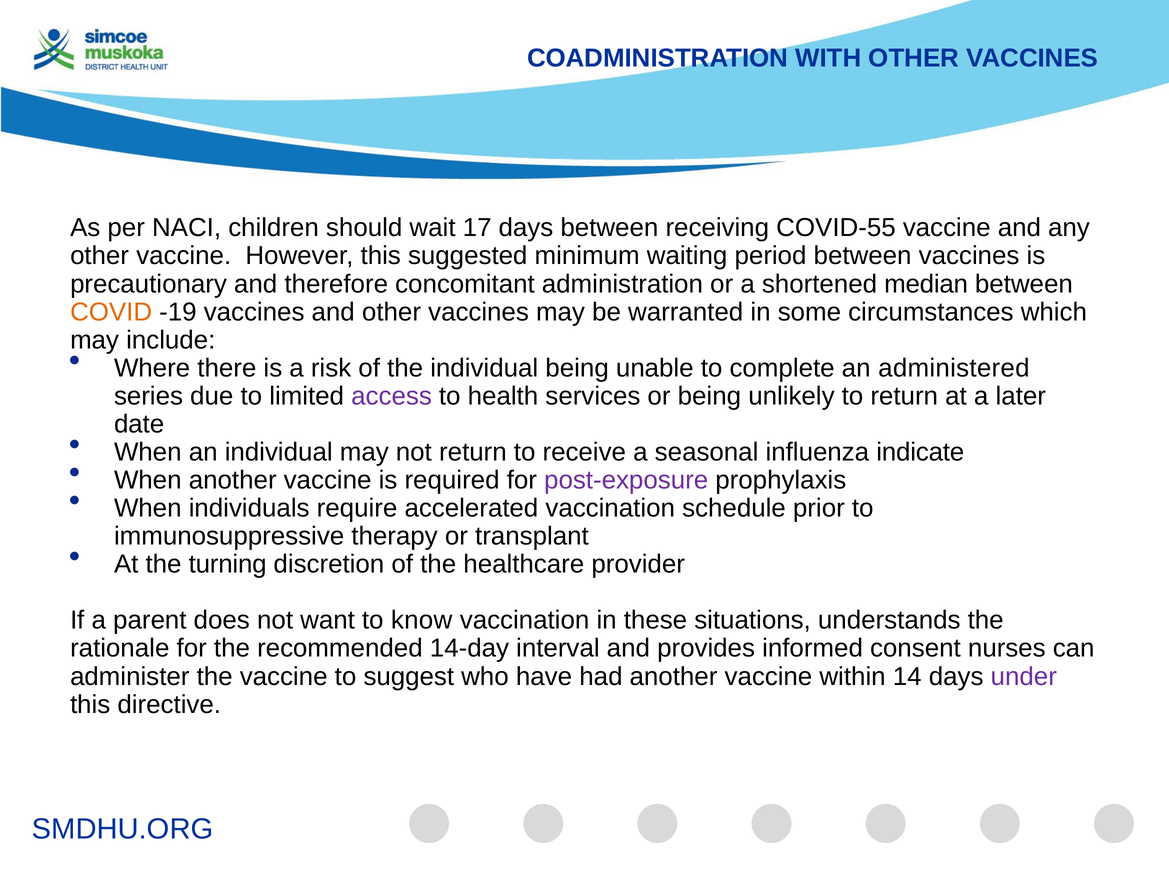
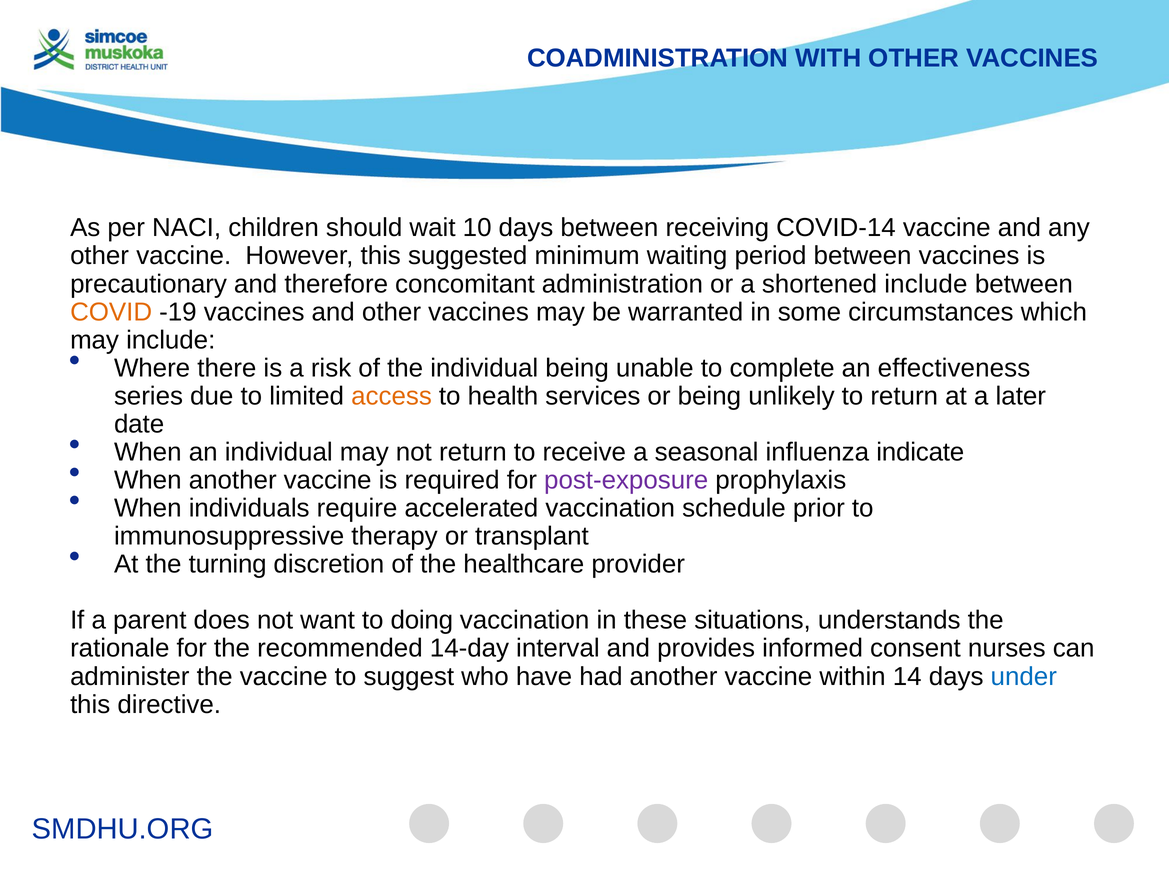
17: 17 -> 10
COVID-55: COVID-55 -> COVID-14
shortened median: median -> include
administered: administered -> effectiveness
access colour: purple -> orange
know: know -> doing
under colour: purple -> blue
